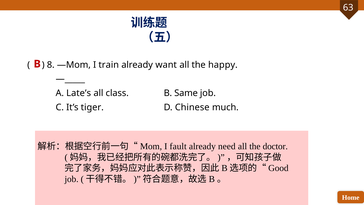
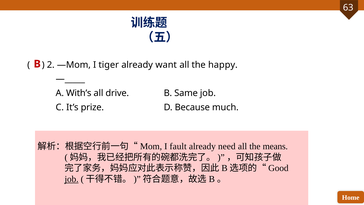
8: 8 -> 2
train: train -> tiger
Late’s: Late’s -> With’s
class: class -> drive
tiger: tiger -> prize
Chinese: Chinese -> Because
doctor: doctor -> means
job at (72, 179) underline: none -> present
